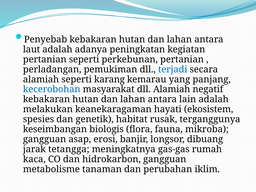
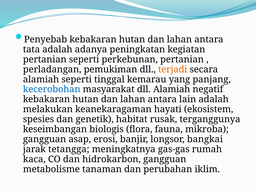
laut: laut -> tata
terjadi colour: blue -> orange
karang: karang -> tinggal
dibuang: dibuang -> bangkai
